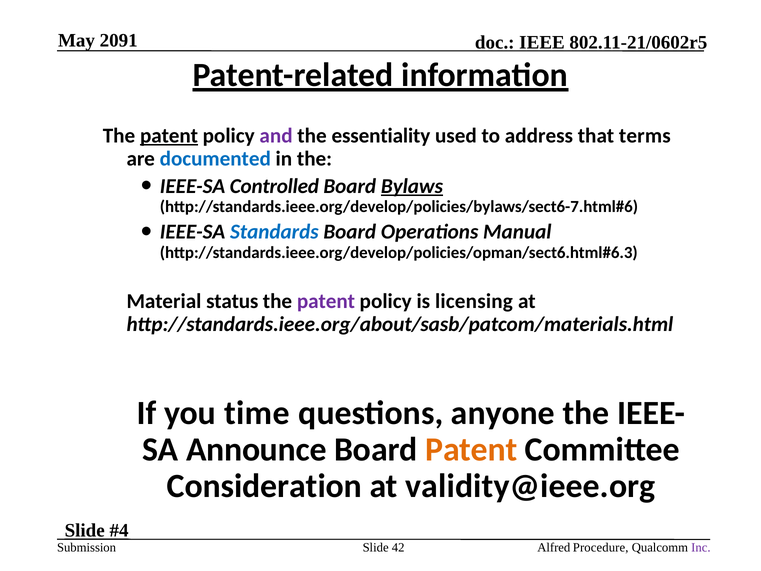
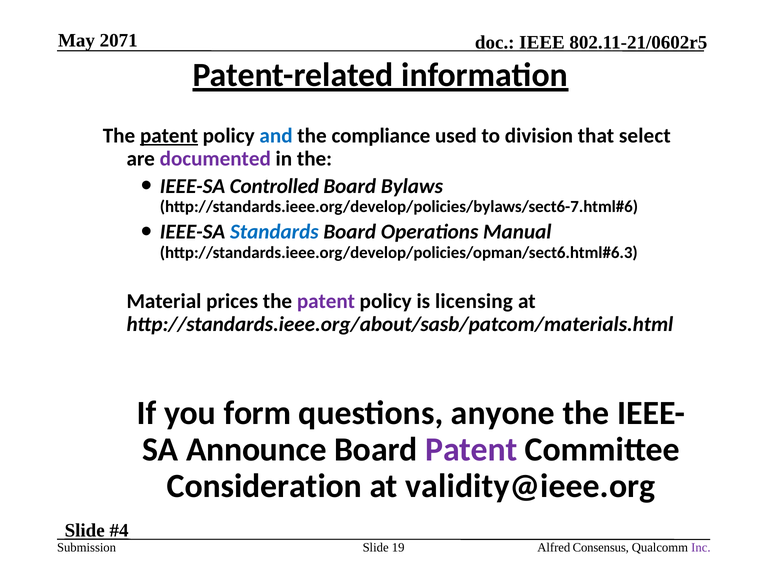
2091: 2091 -> 2071
and colour: purple -> blue
essentiality: essentiality -> compliance
address: address -> division
terms: terms -> select
documented colour: blue -> purple
Bylaws underline: present -> none
status: status -> prices
time: time -> form
Patent at (471, 449) colour: orange -> purple
42: 42 -> 19
Procedure: Procedure -> Consensus
